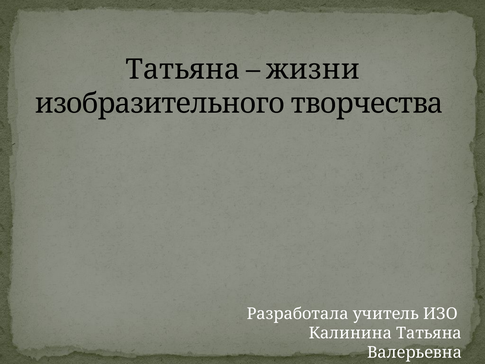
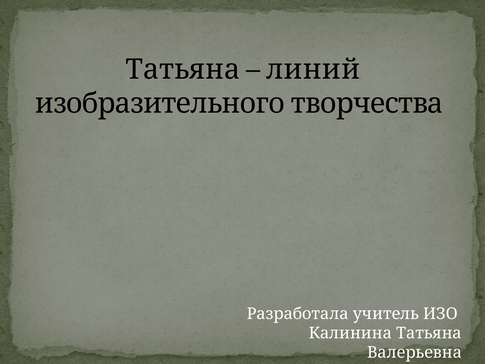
жизни: жизни -> линий
